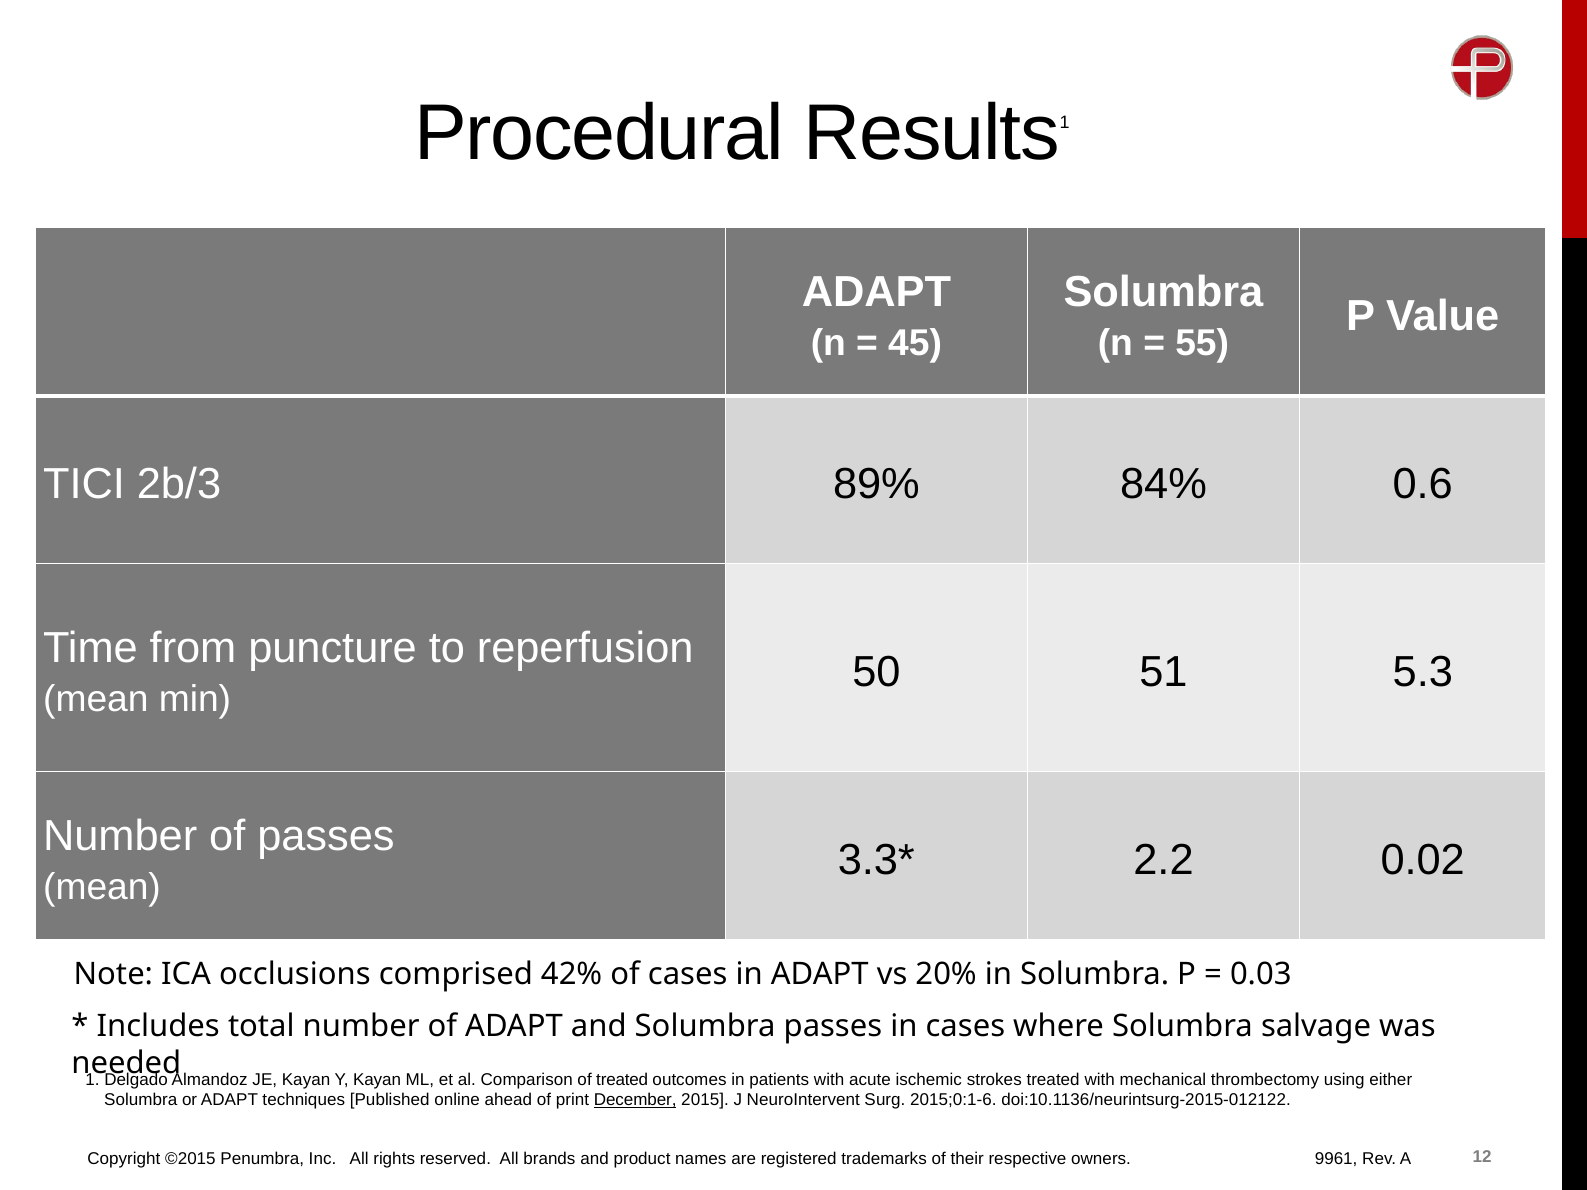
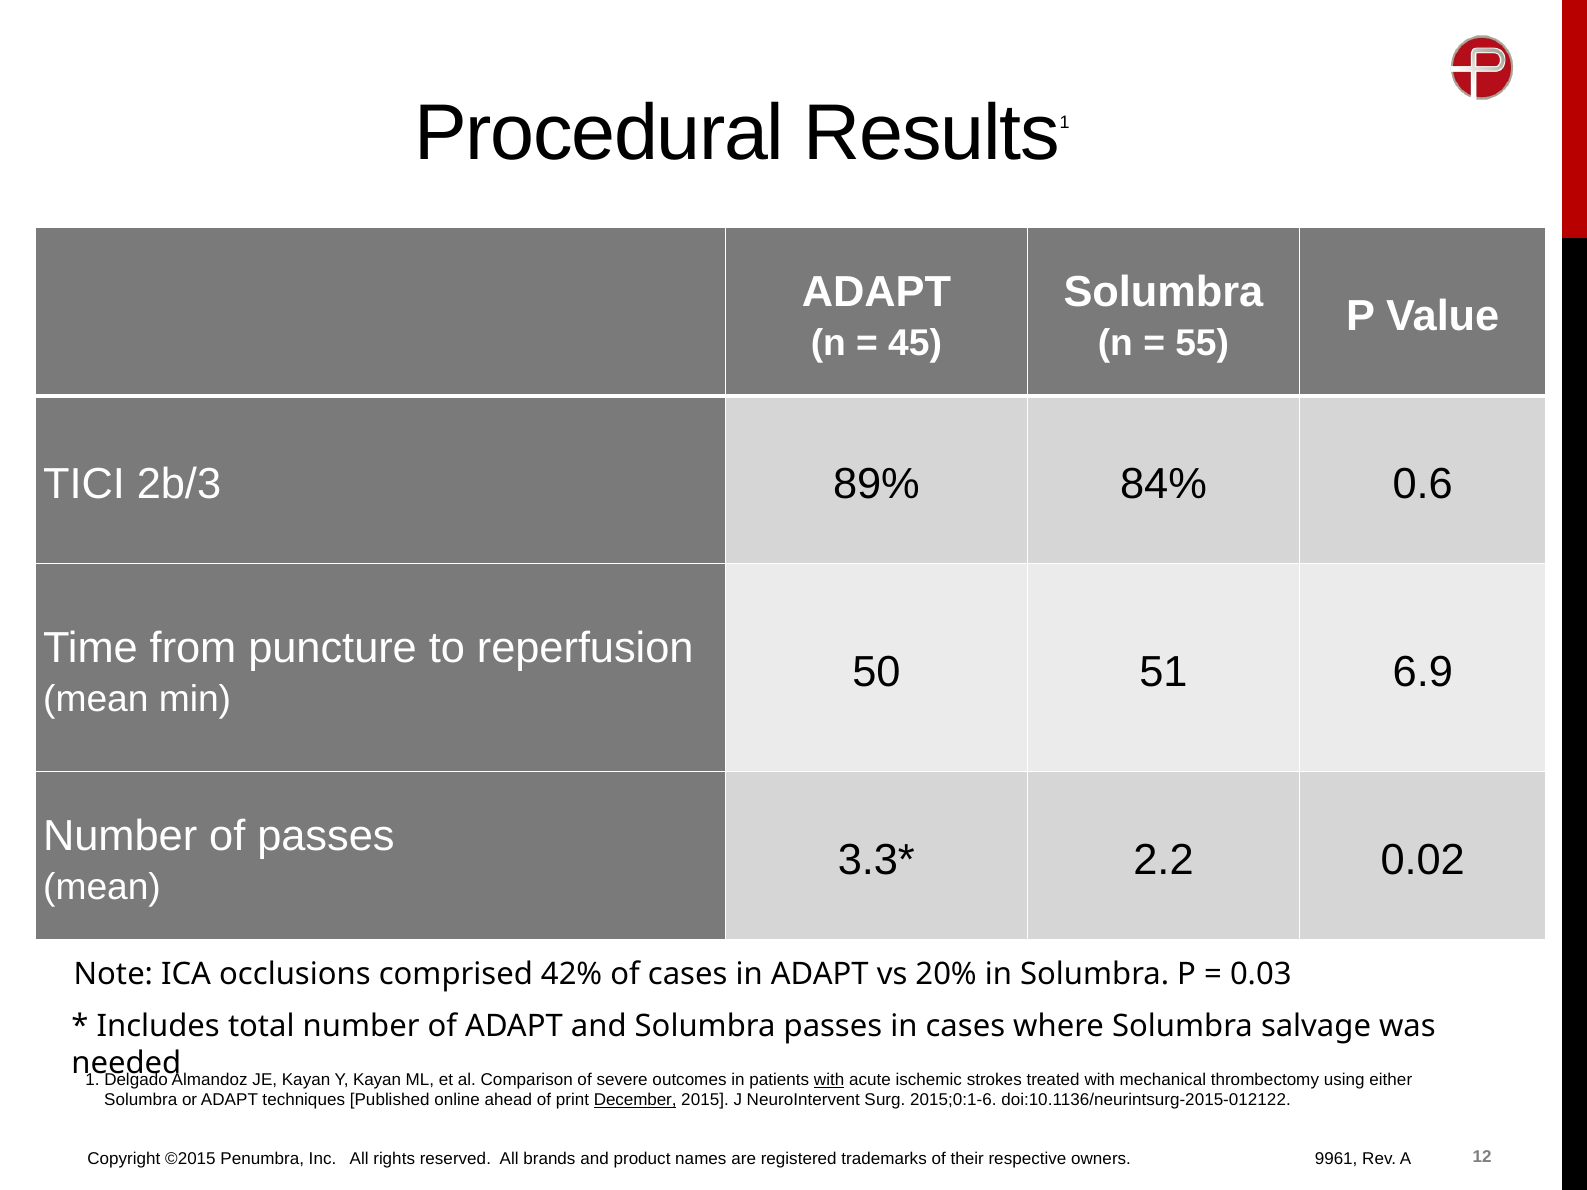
5.3: 5.3 -> 6.9
of treated: treated -> severe
with at (829, 1080) underline: none -> present
